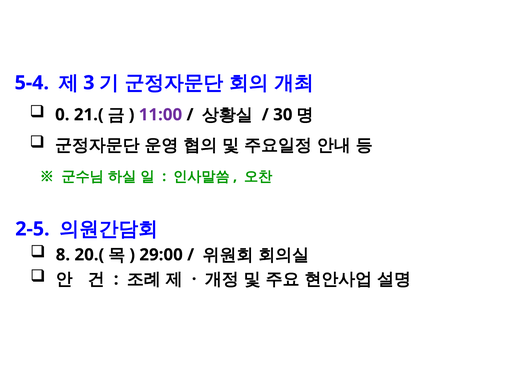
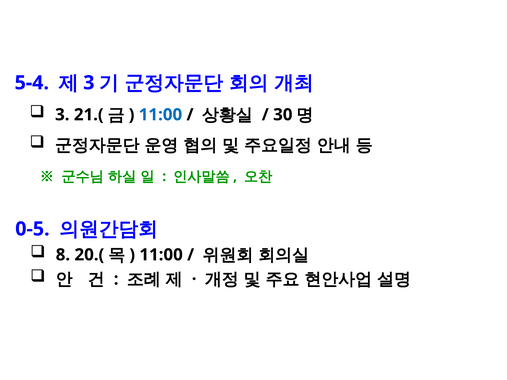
0 at (62, 115): 0 -> 3
11:00 at (160, 115) colour: purple -> blue
2-5: 2-5 -> 0-5
29:00 at (161, 255): 29:00 -> 11:00
